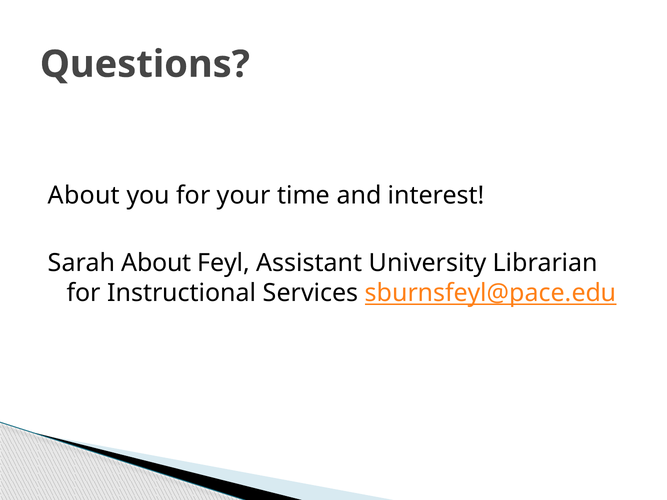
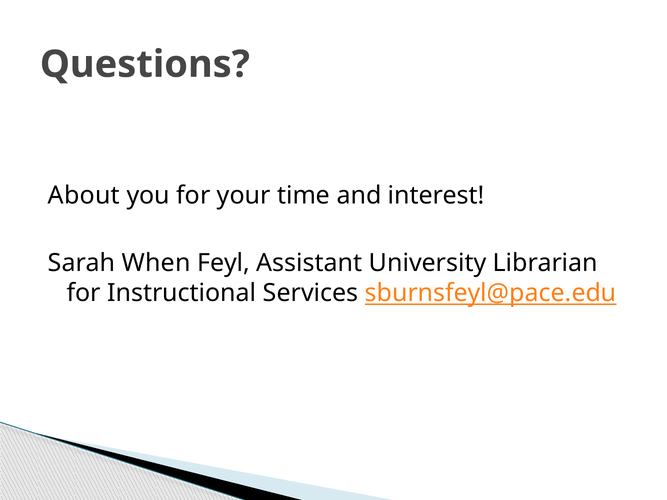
Sarah About: About -> When
